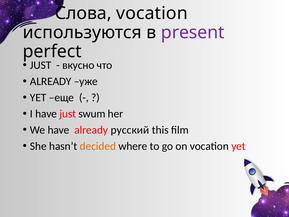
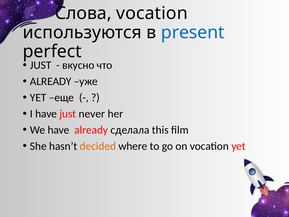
present colour: purple -> blue
swum: swum -> never
русский: русский -> сделала
